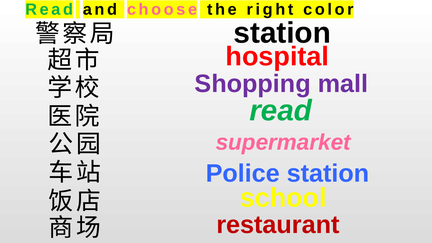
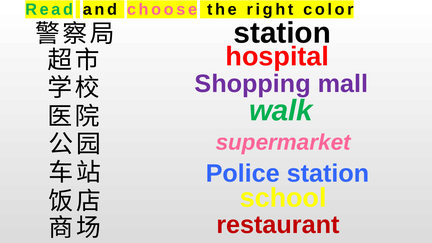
read at (281, 111): read -> walk
